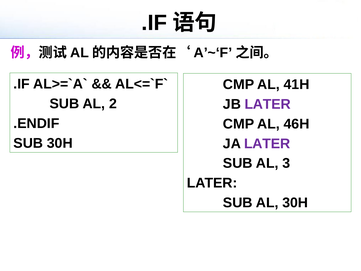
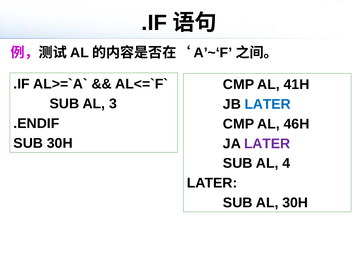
2: 2 -> 3
LATER at (268, 104) colour: purple -> blue
3: 3 -> 4
